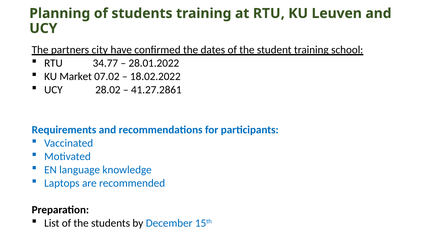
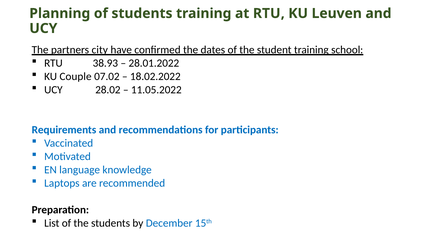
34.77: 34.77 -> 38.93
Market: Market -> Couple
41.27.2861: 41.27.2861 -> 11.05.2022
